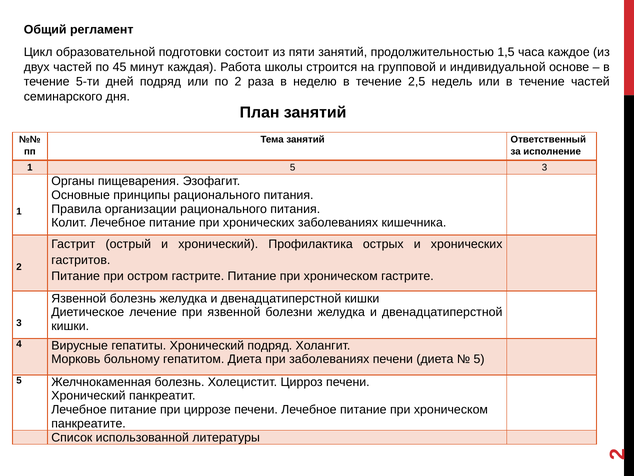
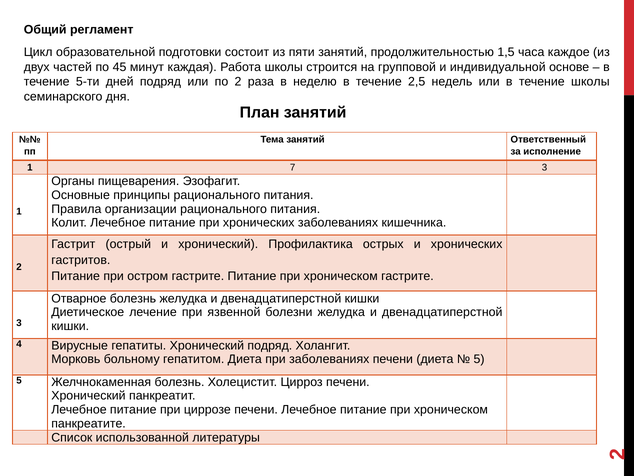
течение частей: частей -> школы
1 5: 5 -> 7
Язвенной at (79, 298): Язвенной -> Отварное
